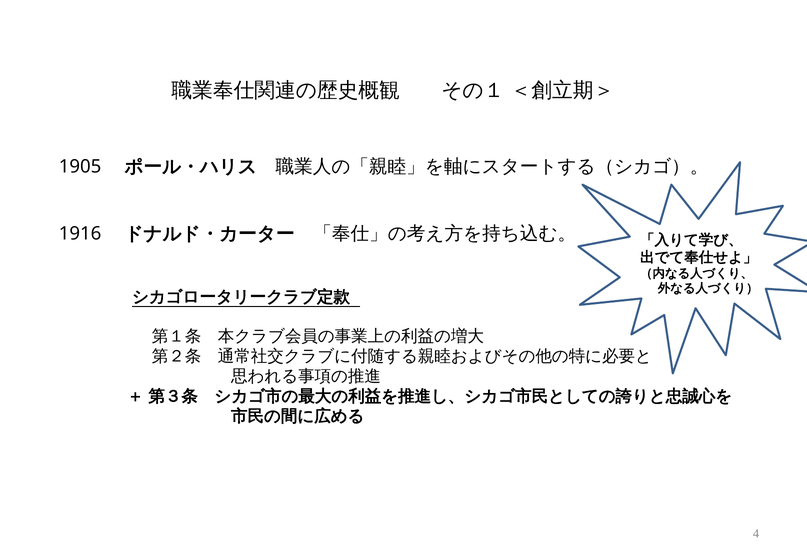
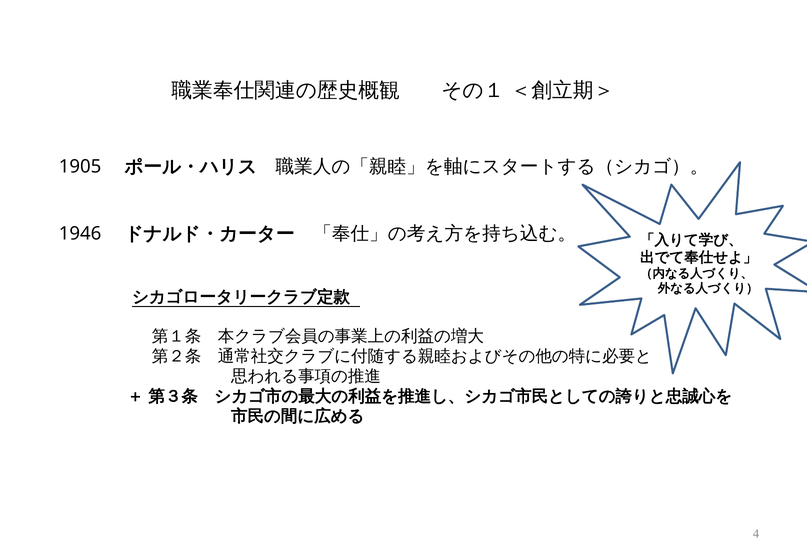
1916: 1916 -> 1946
